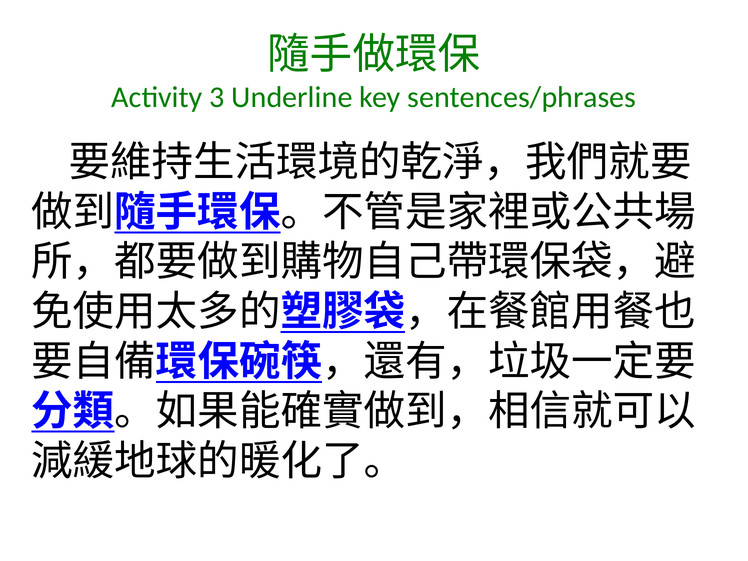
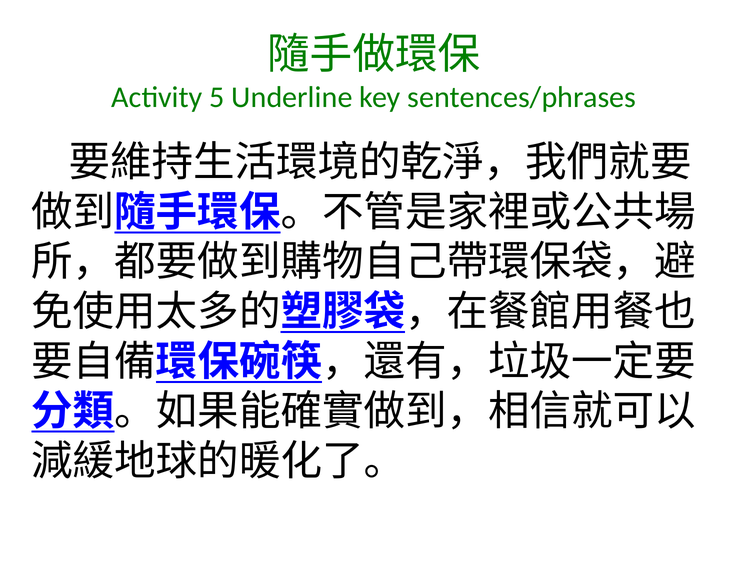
3: 3 -> 5
